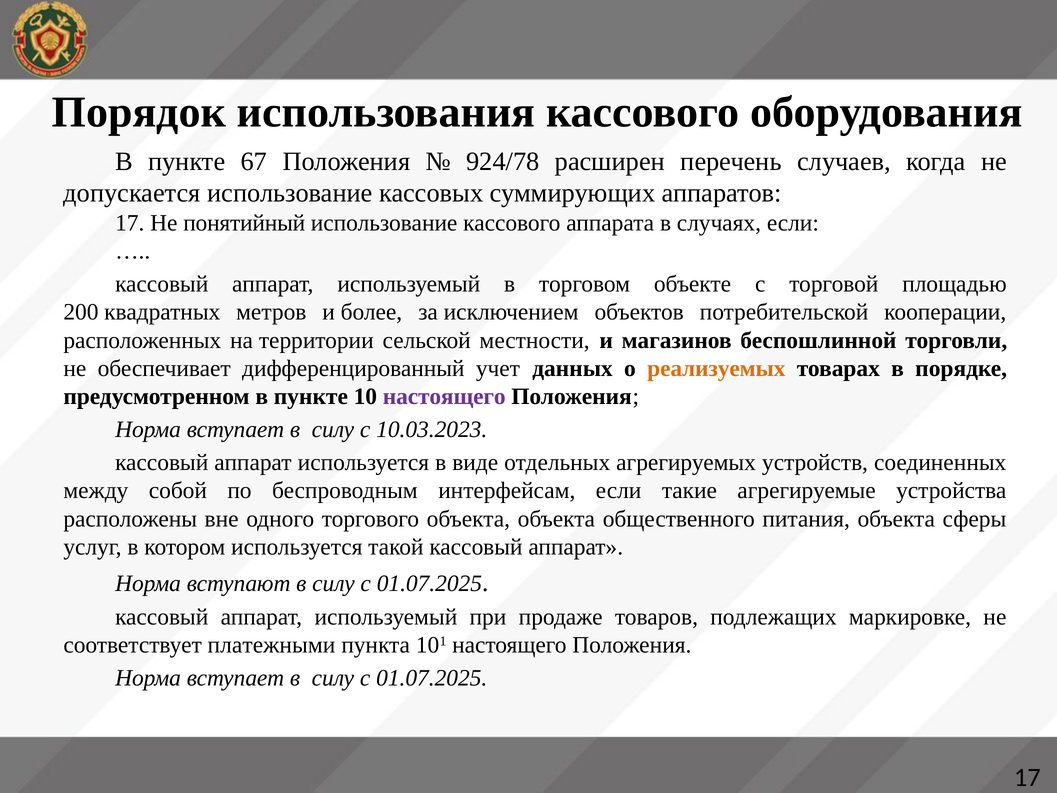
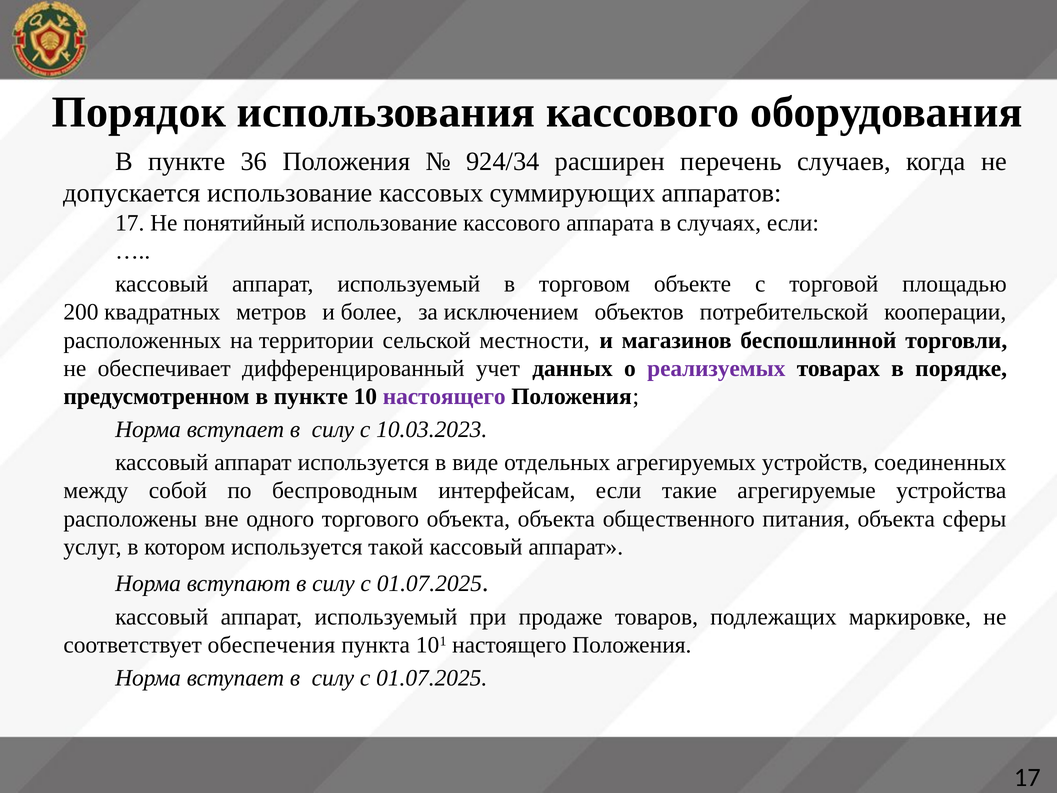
67: 67 -> 36
924/78: 924/78 -> 924/34
реализуемых colour: orange -> purple
платежными: платежными -> обеспечения
